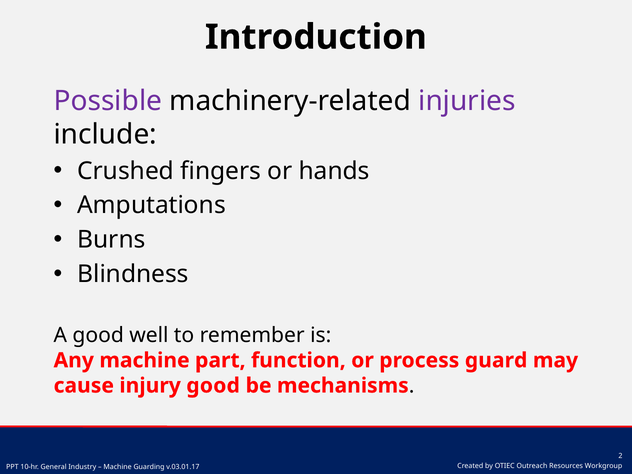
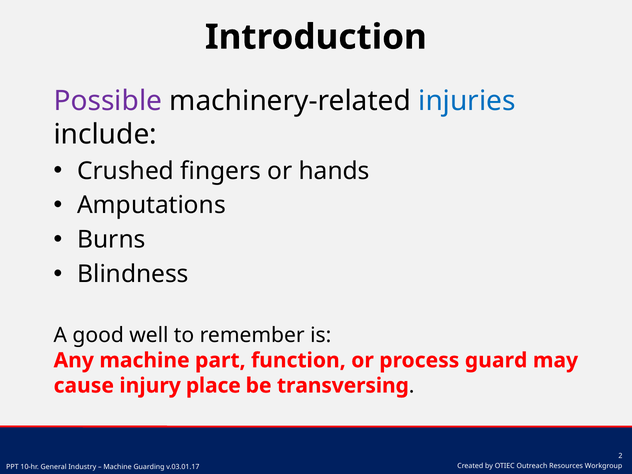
injuries colour: purple -> blue
injury good: good -> place
mechanisms: mechanisms -> transversing
